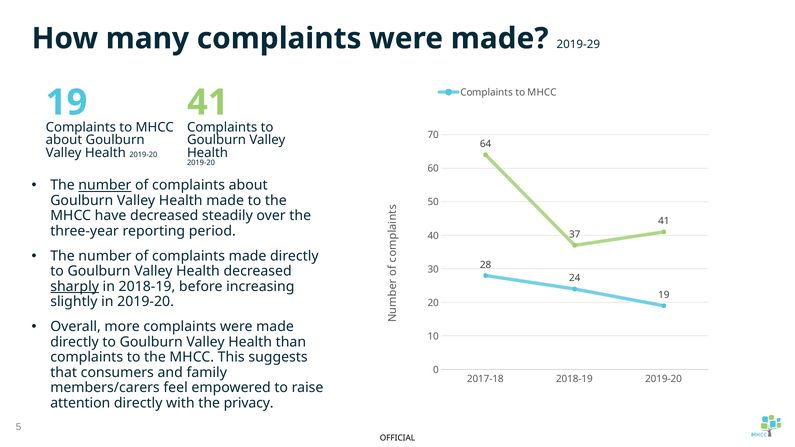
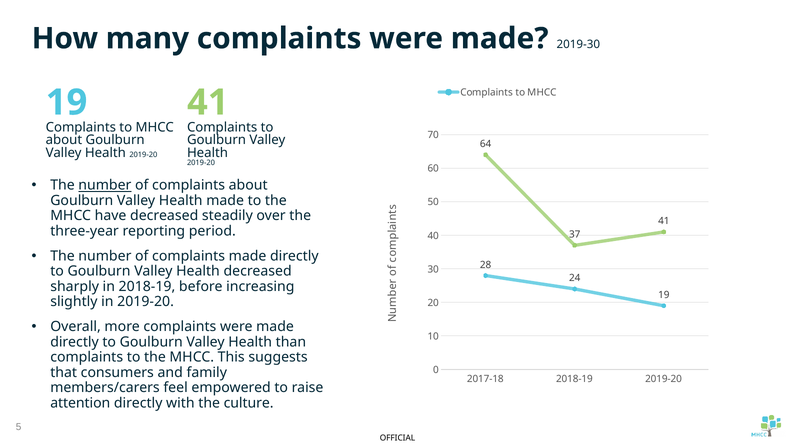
2019-29: 2019-29 -> 2019-30
sharply underline: present -> none
privacy: privacy -> culture
